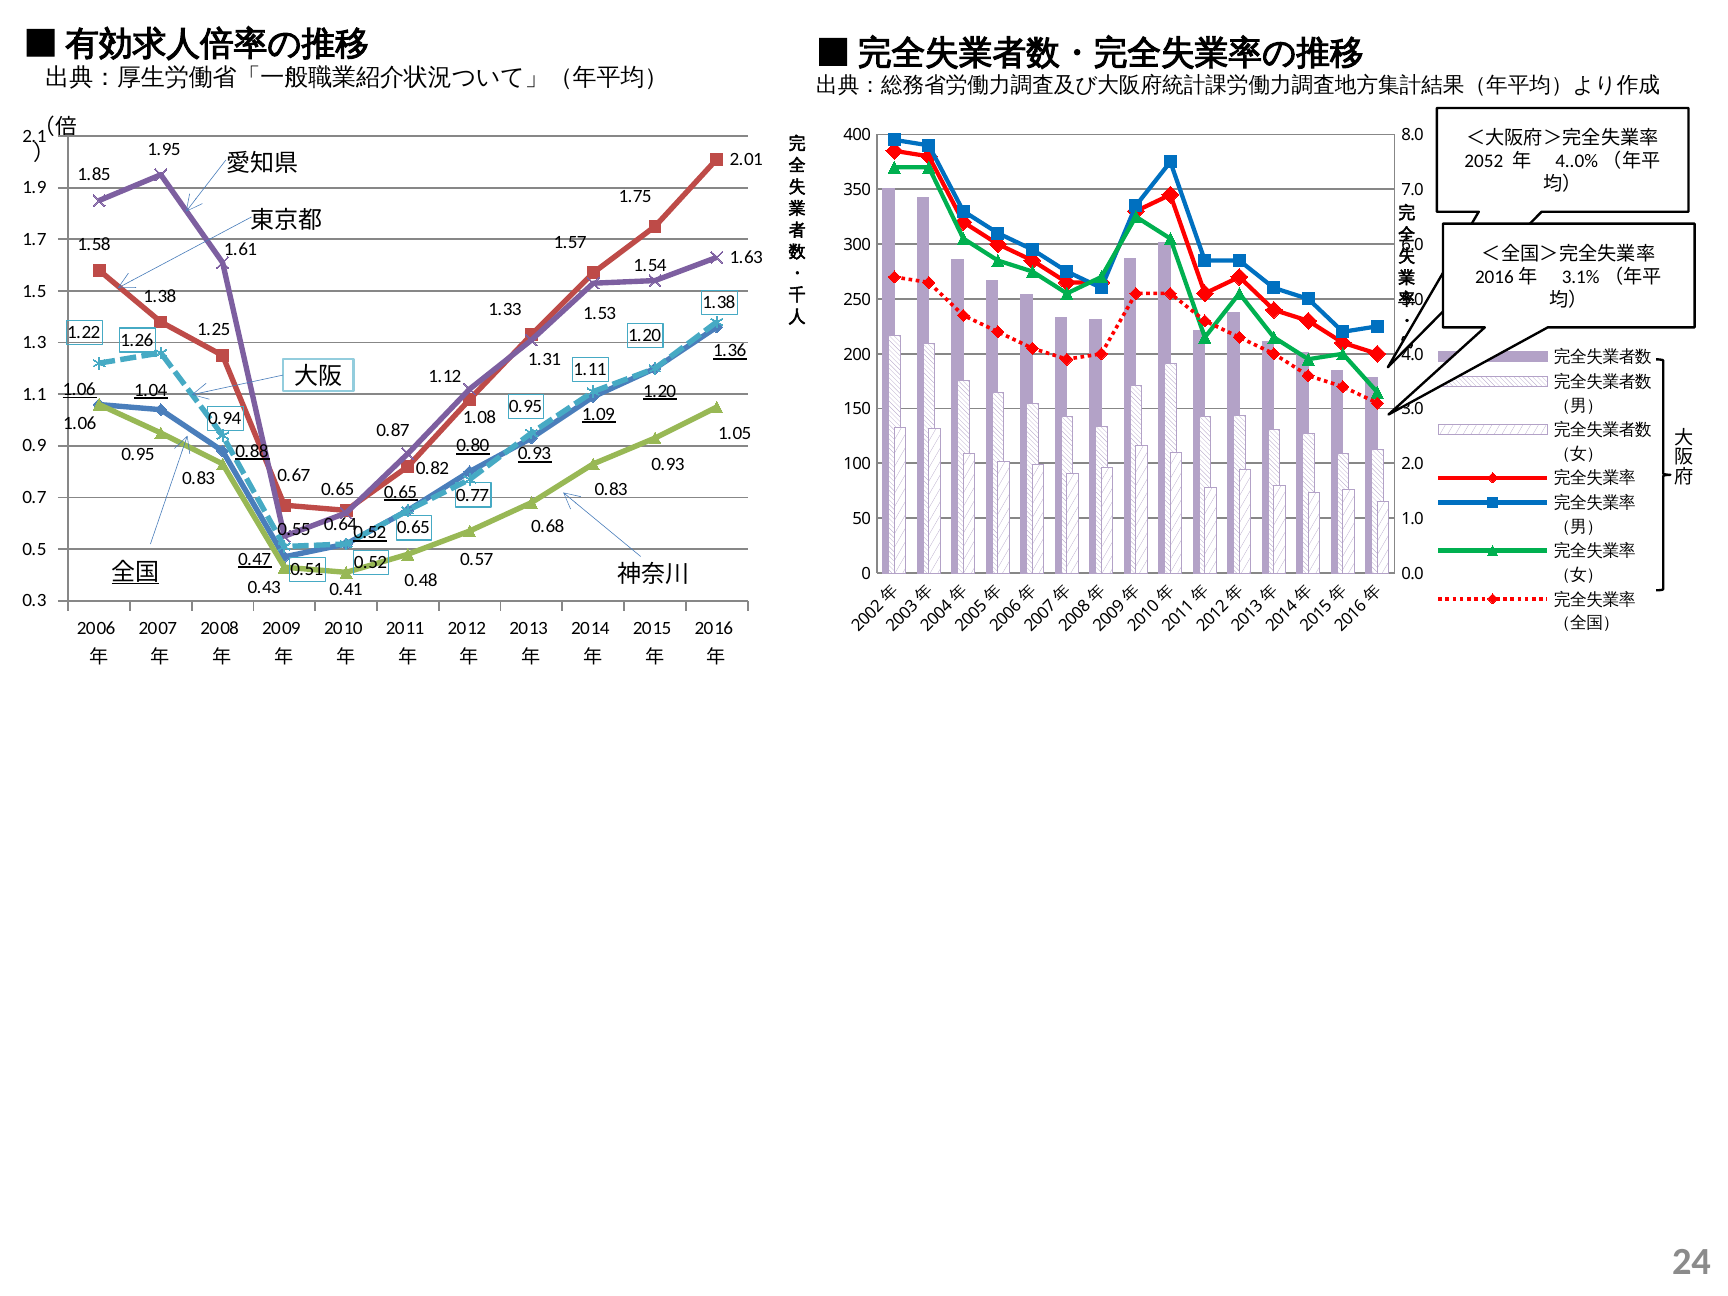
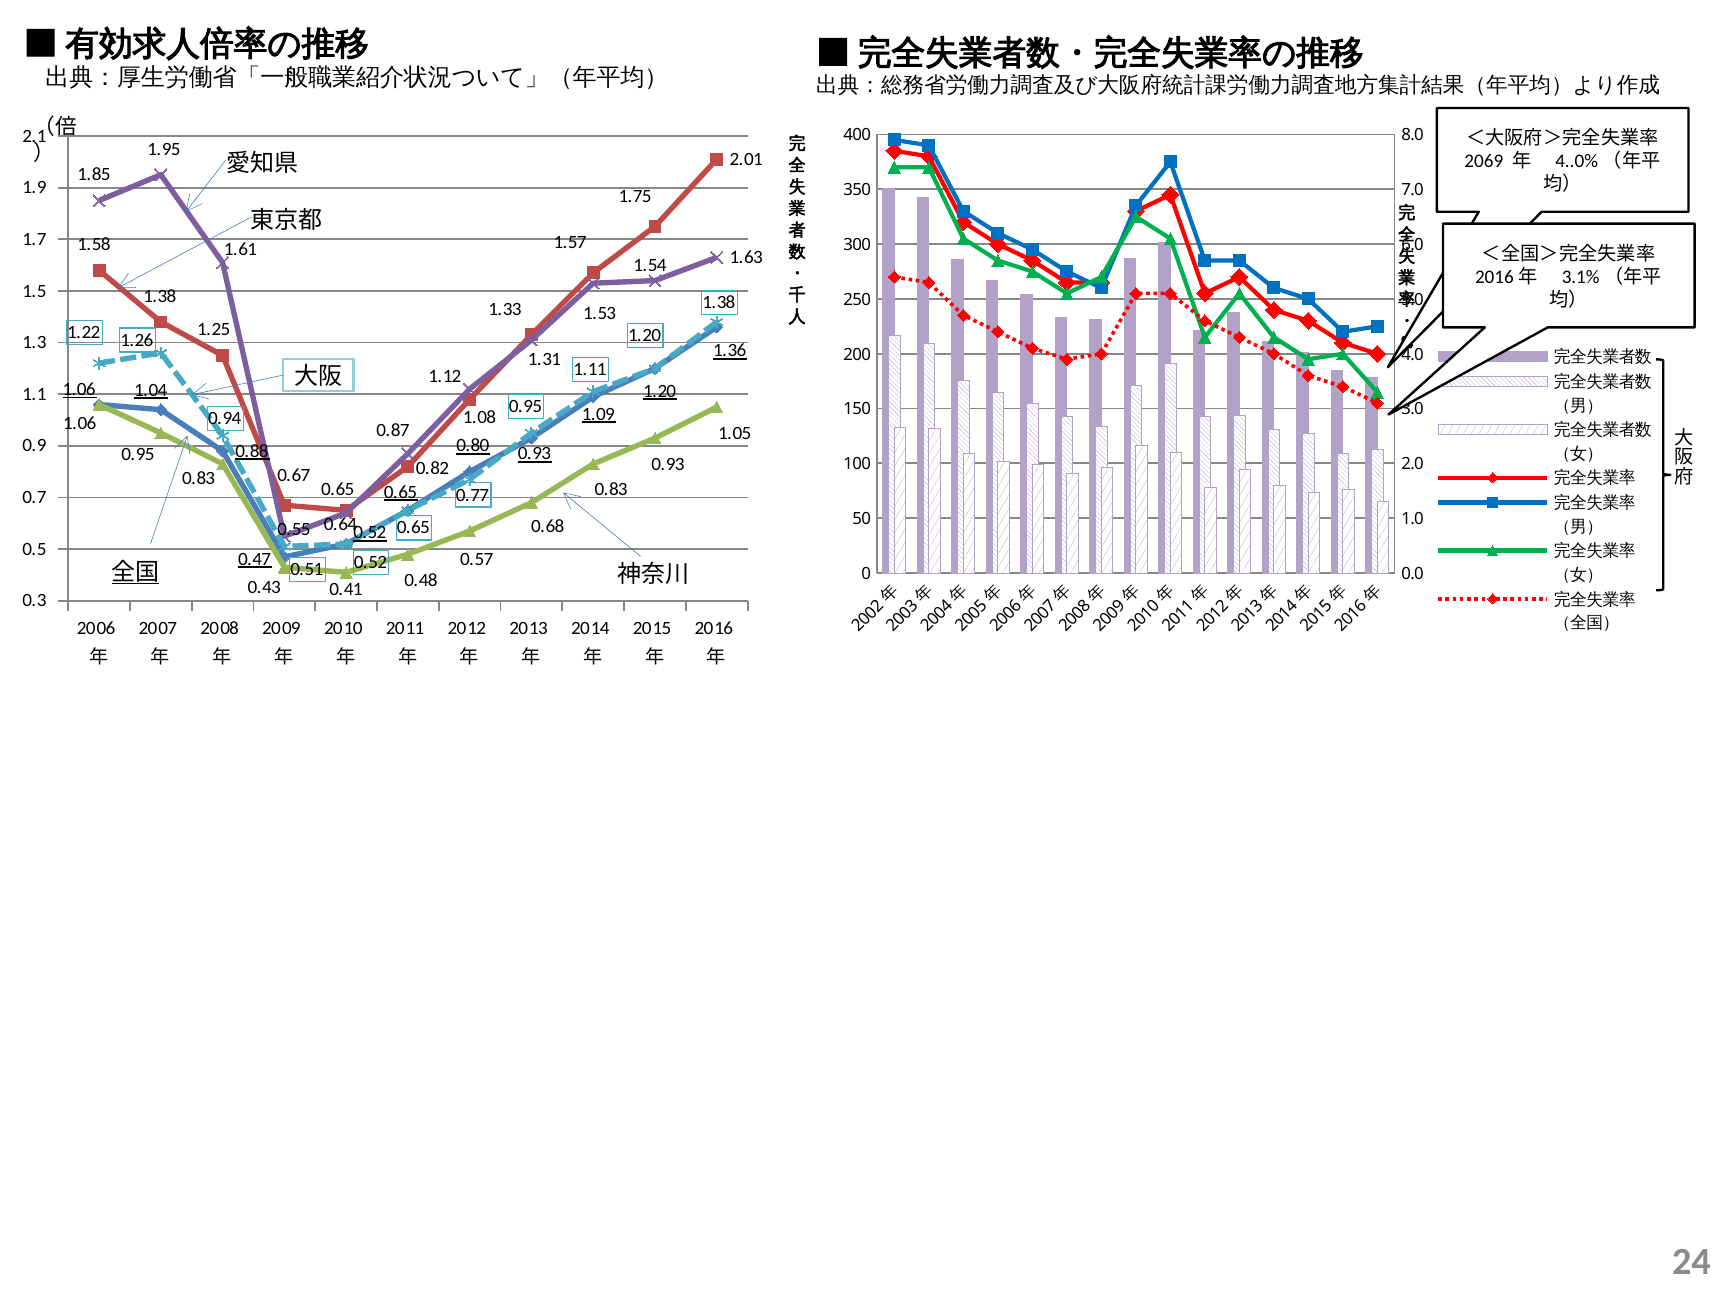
2052: 2052 -> 2069
